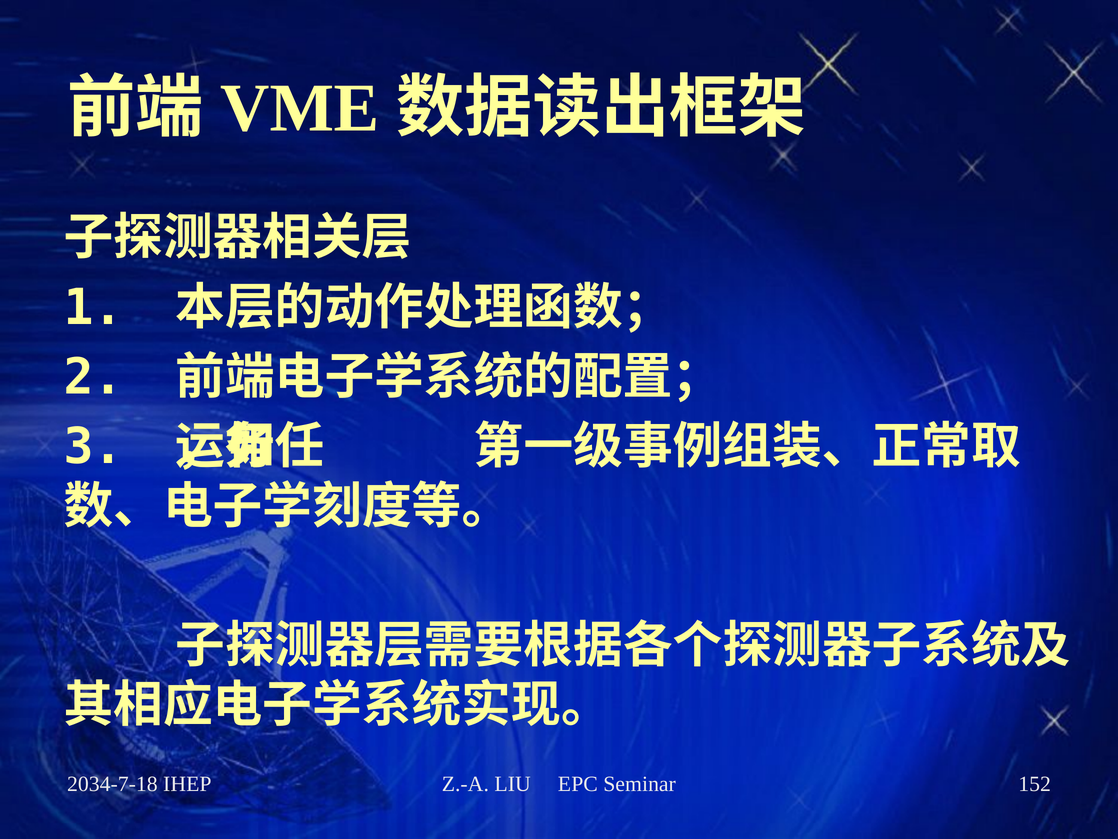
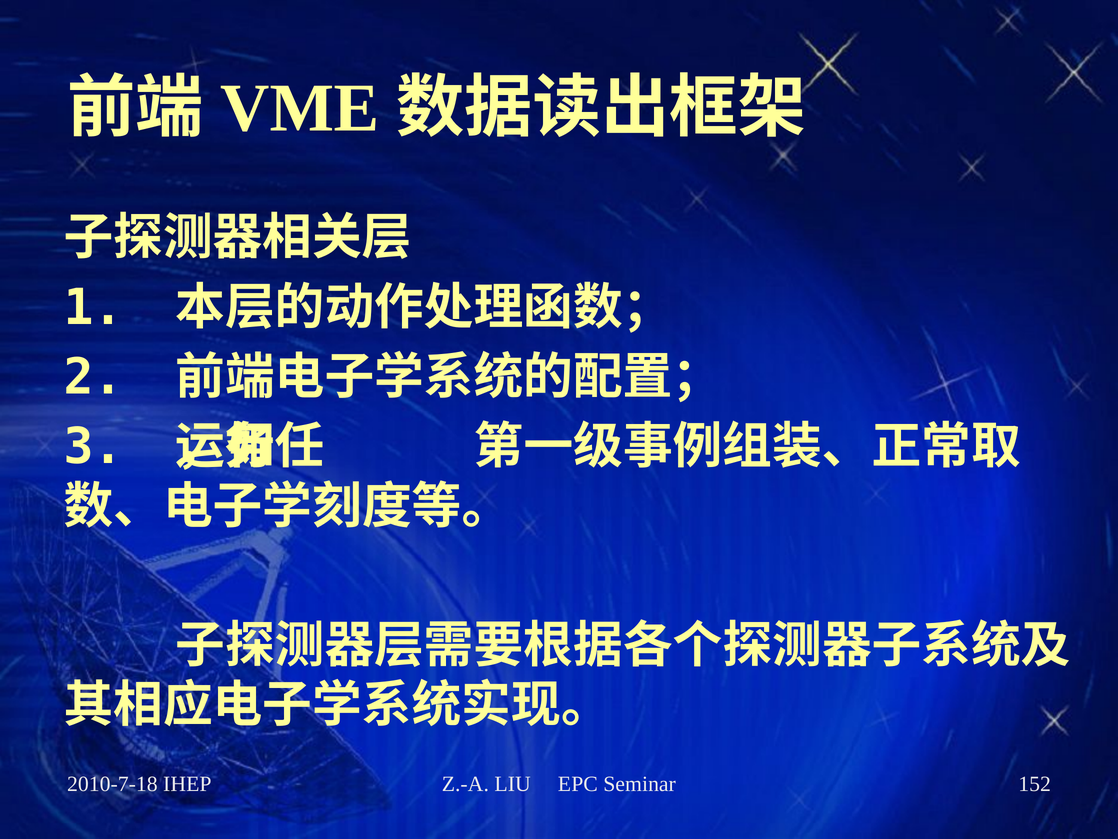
2034-7-18: 2034-7-18 -> 2010-7-18
